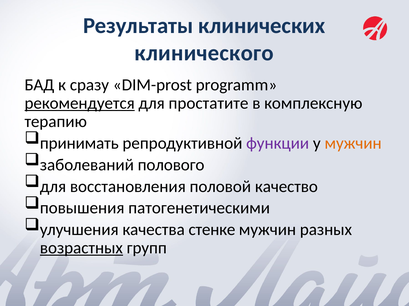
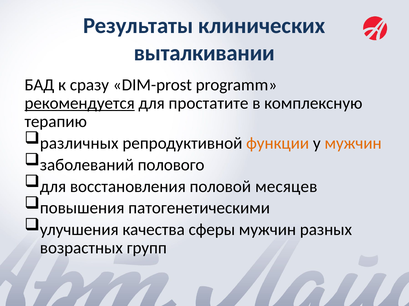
клинического: клинического -> выталкивании
принимать: принимать -> различных
функции colour: purple -> orange
качество: качество -> месяцев
стенке: стенке -> сферы
возрастных underline: present -> none
